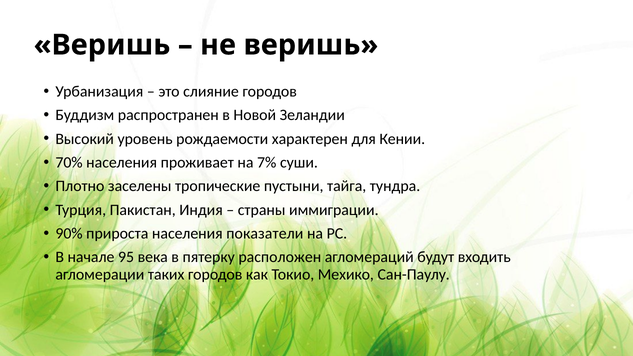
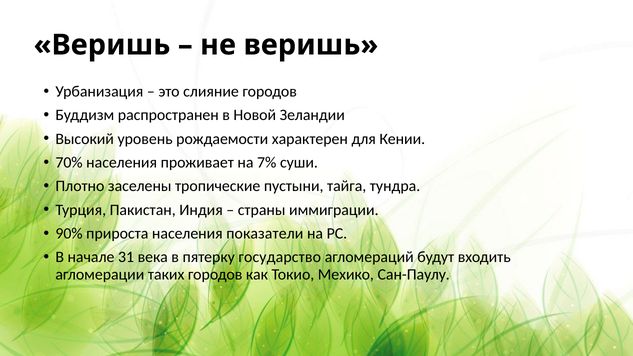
95: 95 -> 31
расположен: расположен -> государство
